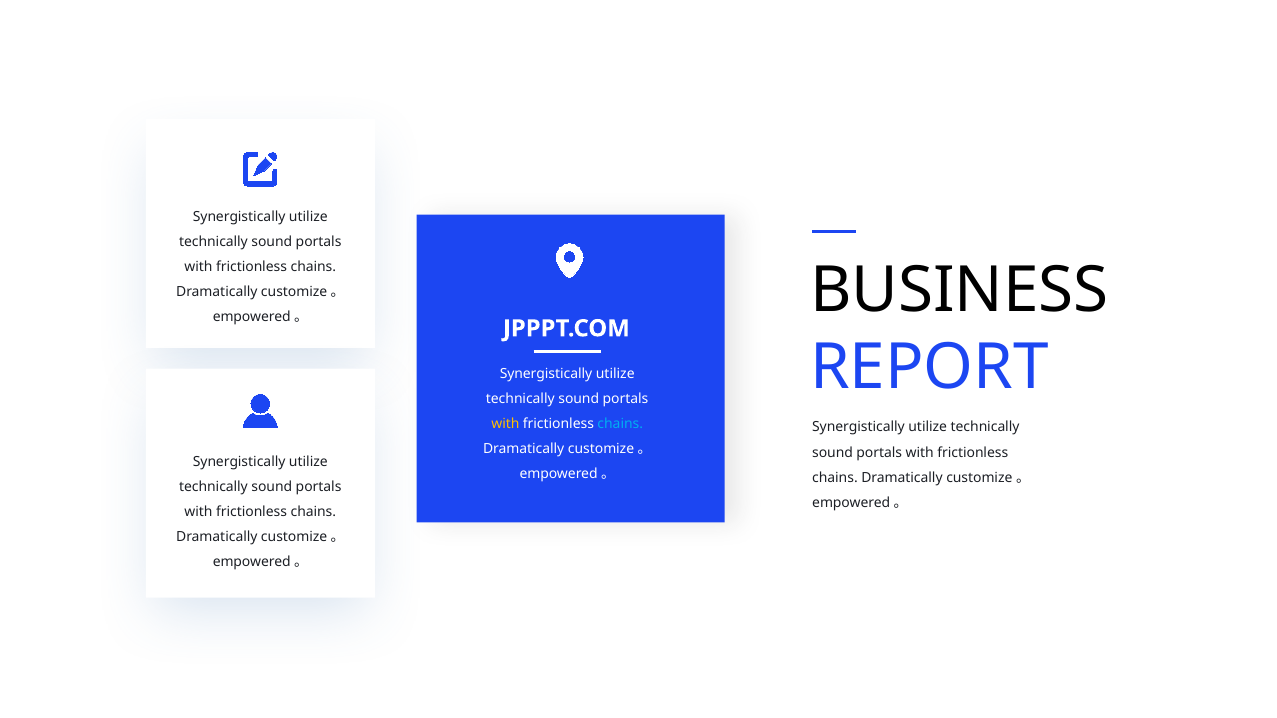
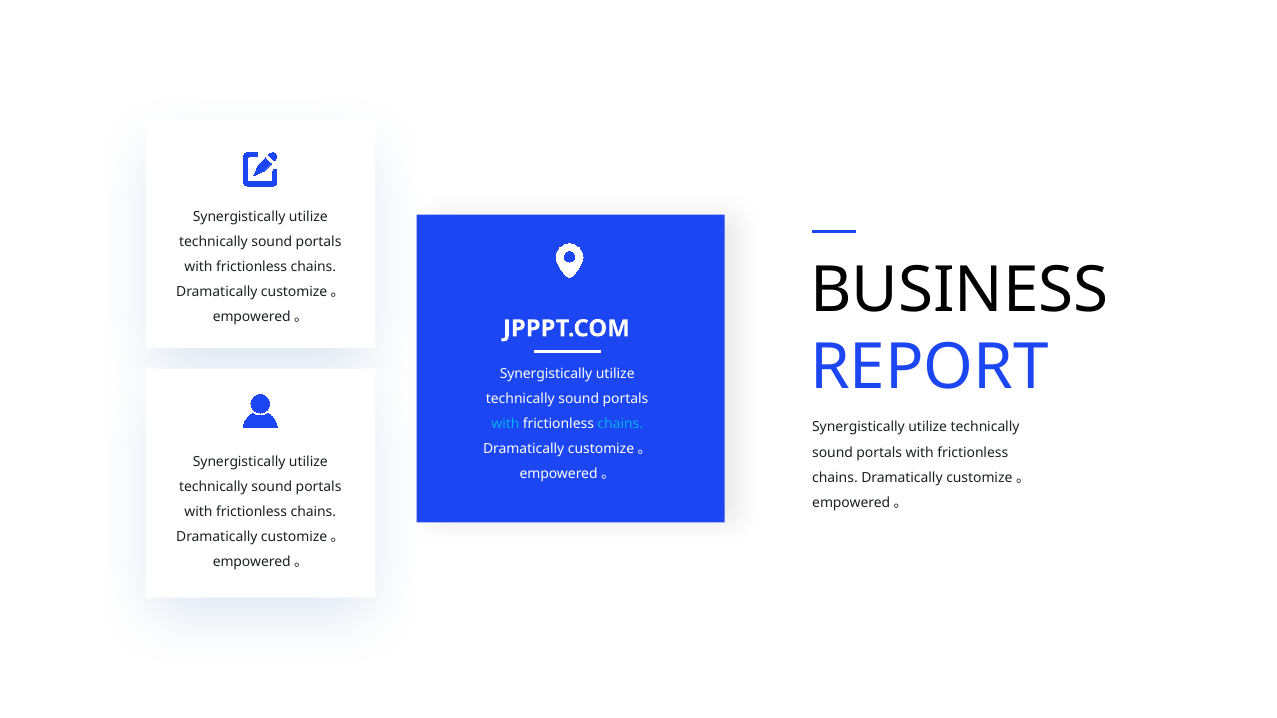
with at (505, 424) colour: yellow -> light blue
